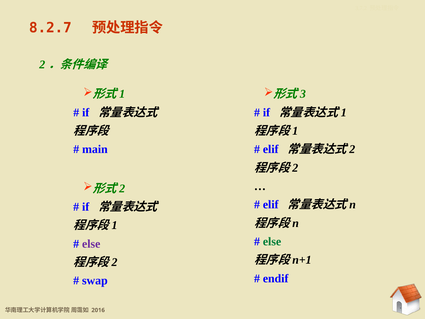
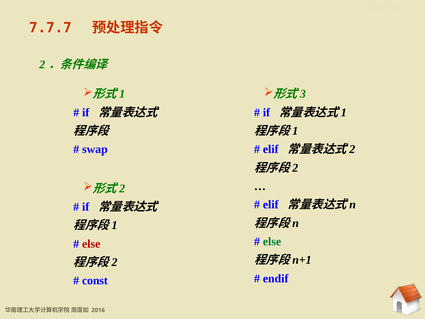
8.2.7: 8.2.7 -> 7.7.7
main: main -> swap
else at (91, 244) colour: purple -> red
swap: swap -> const
